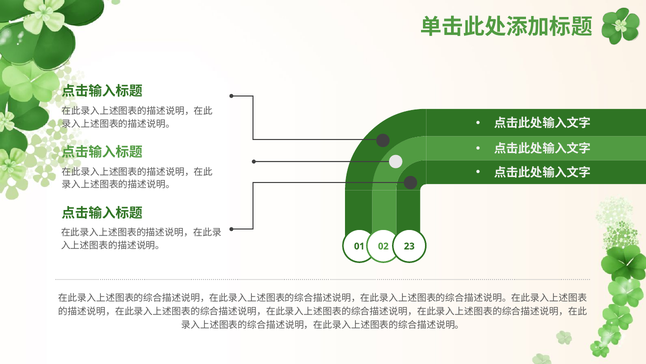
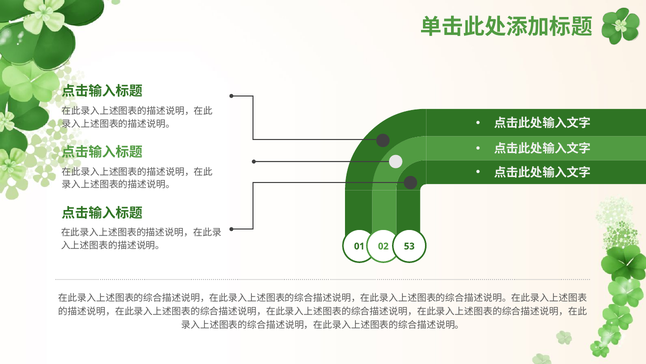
23: 23 -> 53
